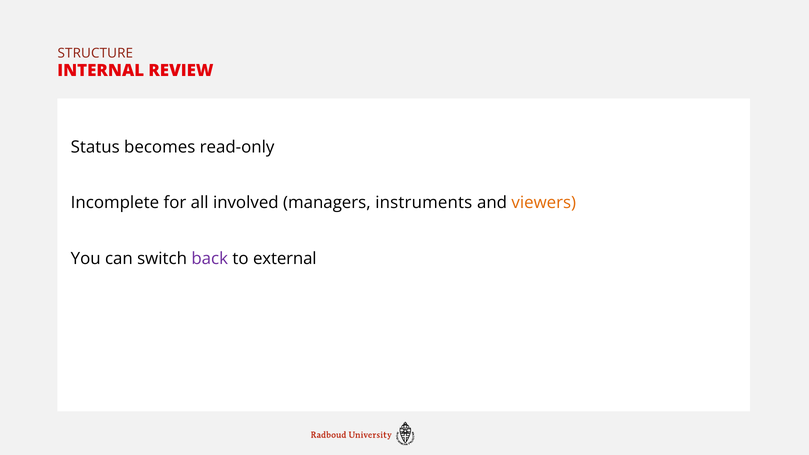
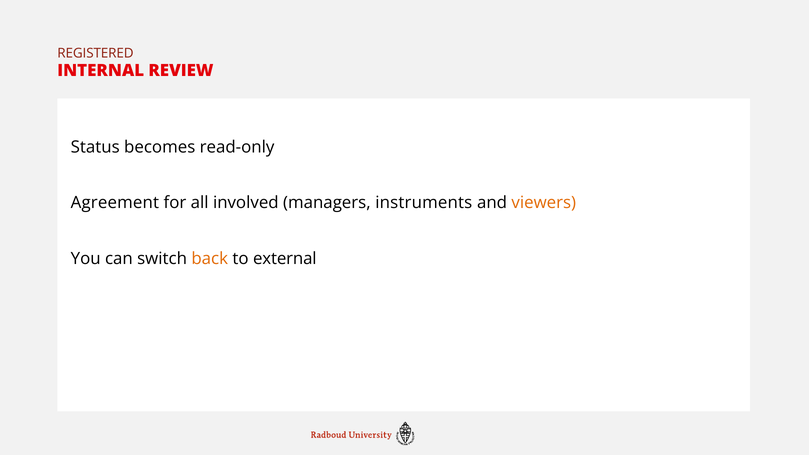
STRUCTURE: STRUCTURE -> REGISTERED
Incomplete: Incomplete -> Agreement
back colour: purple -> orange
